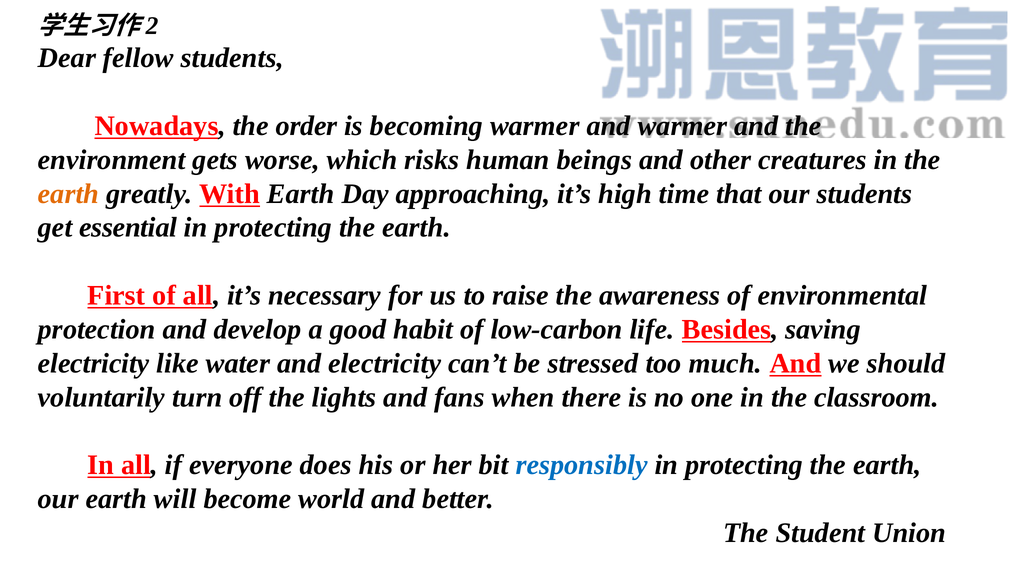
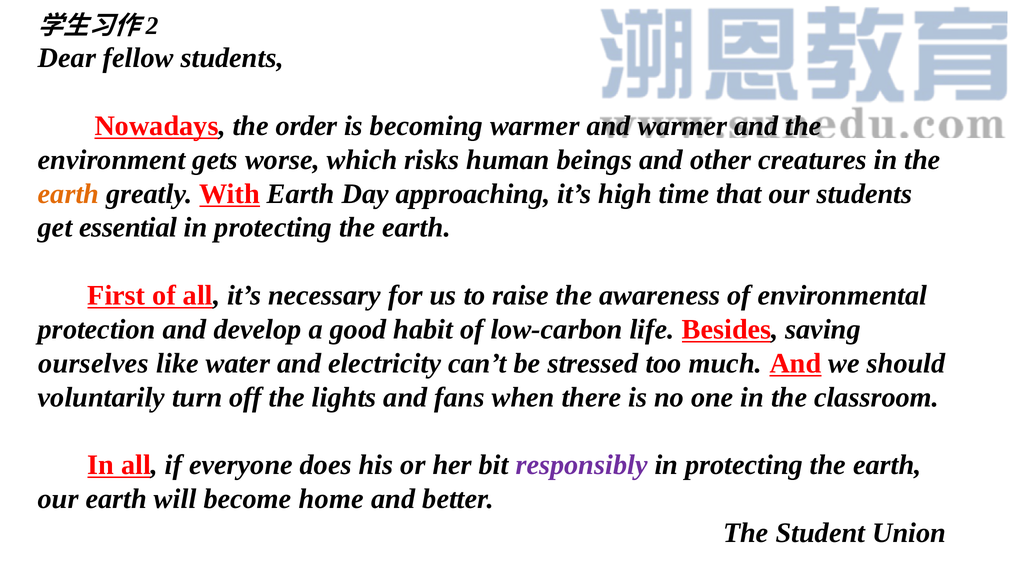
electricity at (94, 363): electricity -> ourselves
responsibly colour: blue -> purple
world: world -> home
